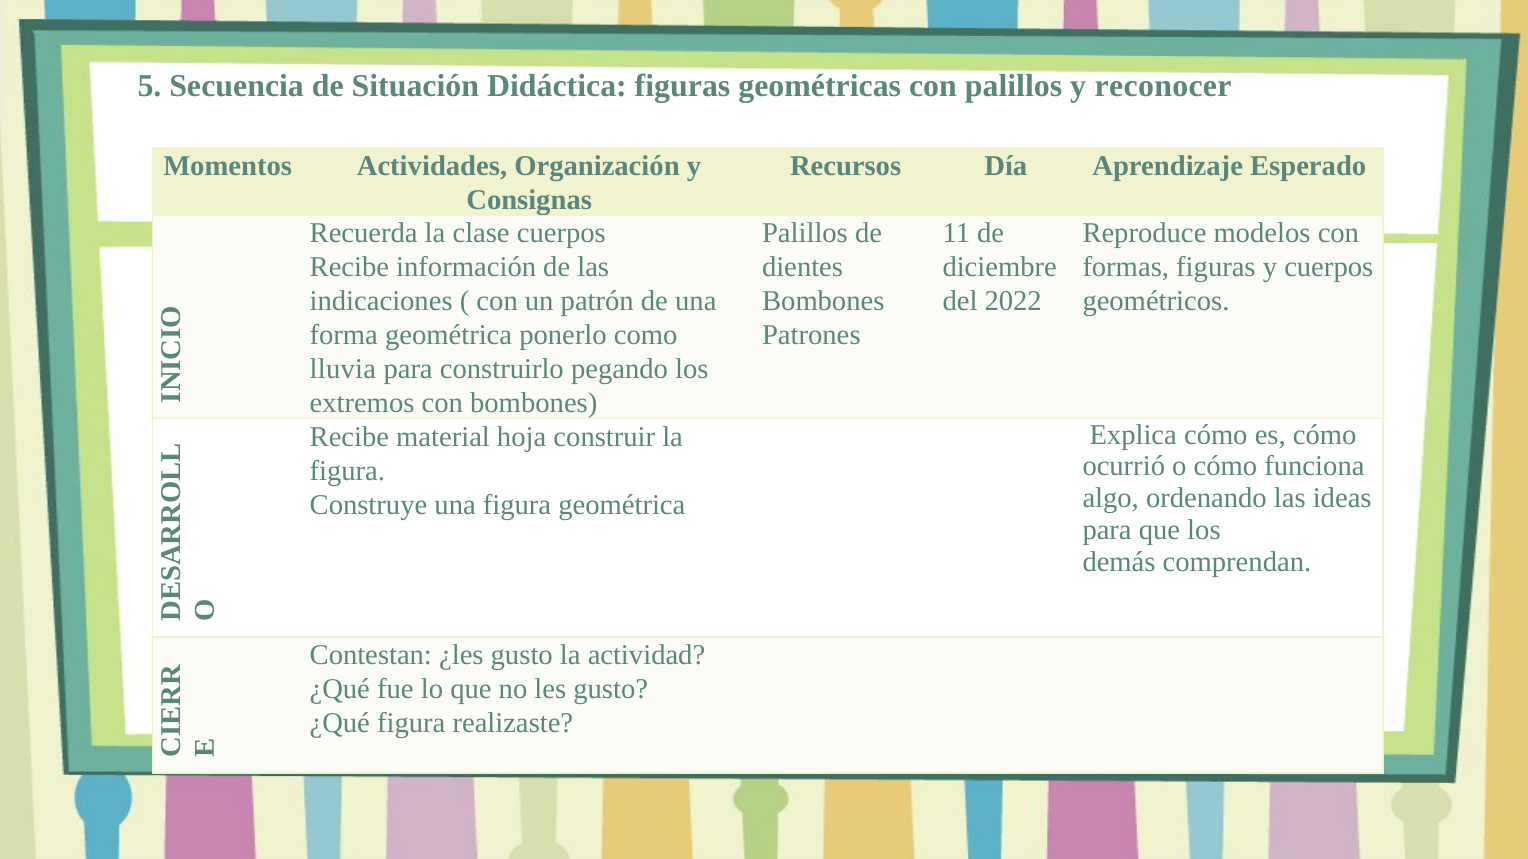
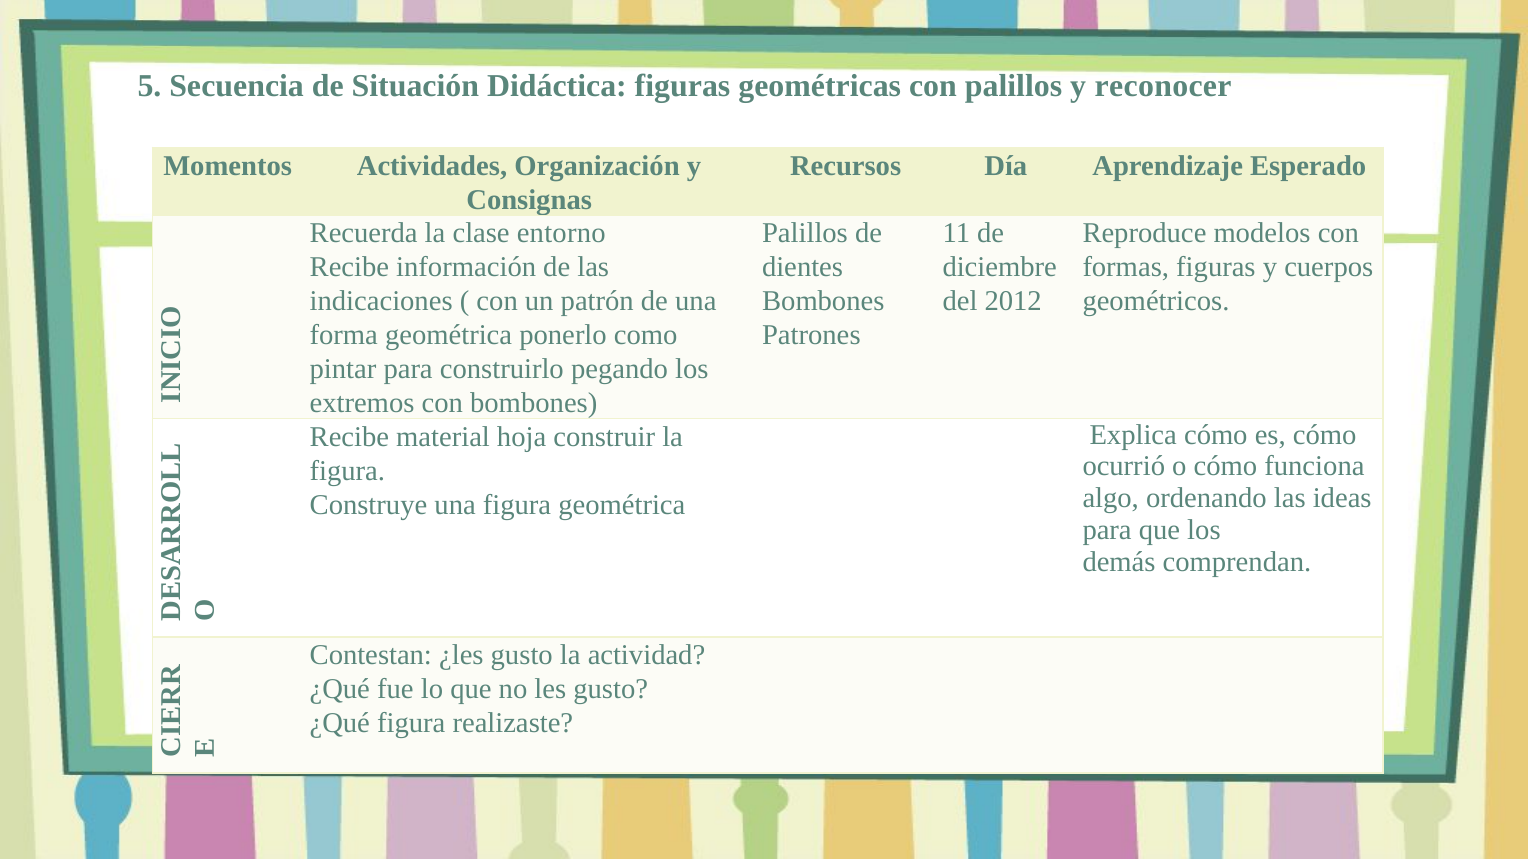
clase cuerpos: cuerpos -> entorno
2022: 2022 -> 2012
lluvia: lluvia -> pintar
